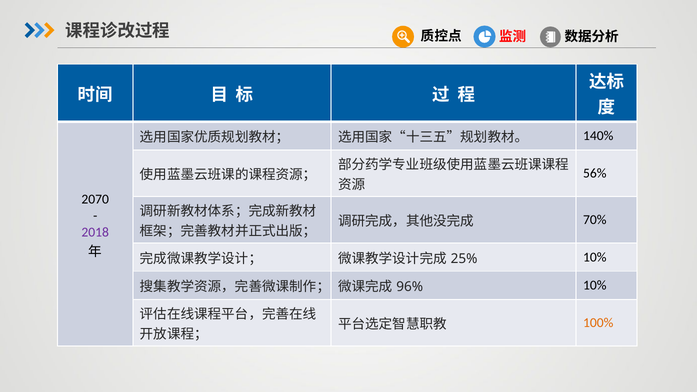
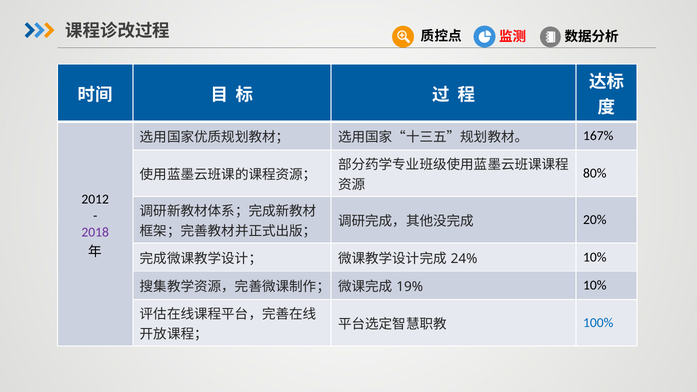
140%: 140% -> 167%
56%: 56% -> 80%
2070: 2070 -> 2012
70%: 70% -> 20%
25%: 25% -> 24%
96%: 96% -> 19%
100% colour: orange -> blue
